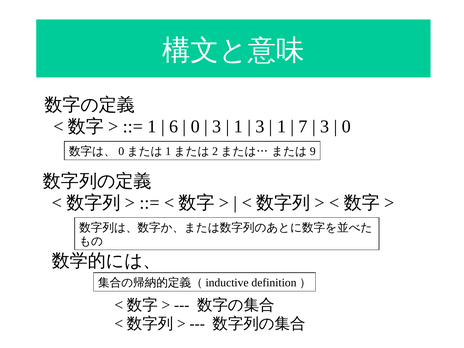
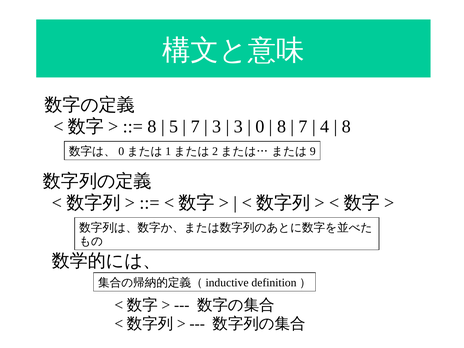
1 at (152, 127): 1 -> 8
6: 6 -> 5
0 at (195, 127): 0 -> 7
1 at (238, 127): 1 -> 3
3 at (260, 127): 3 -> 0
1 at (282, 127): 1 -> 8
3 at (325, 127): 3 -> 4
0 at (346, 127): 0 -> 8
